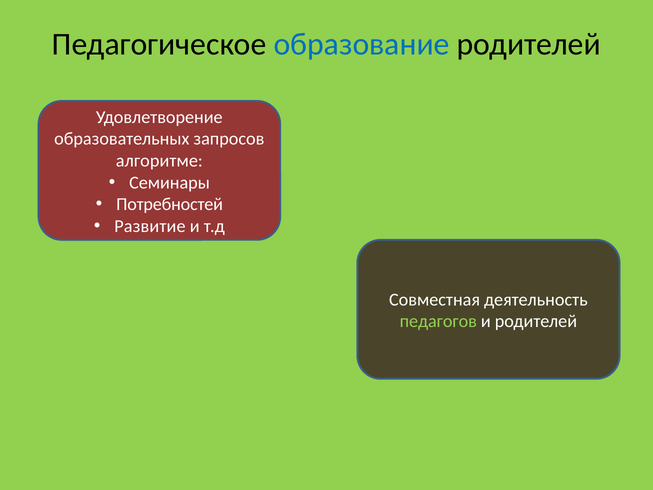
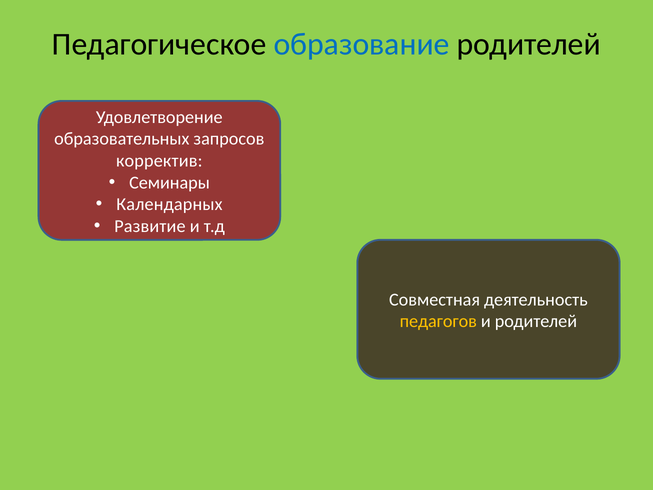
алгоритме: алгоритме -> корректив
Потребностей: Потребностей -> Календарных
педагогов colour: light green -> yellow
